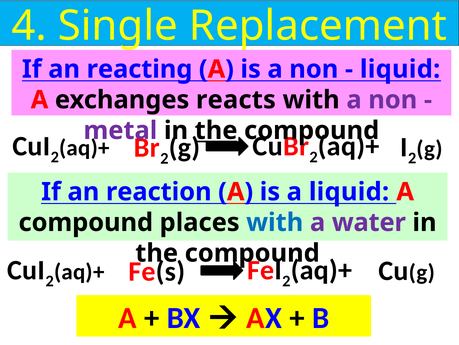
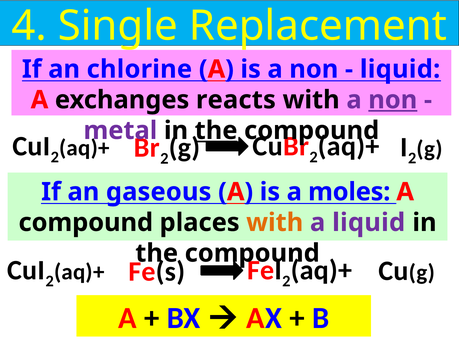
reacting: reacting -> chlorine
non at (393, 100) underline: none -> present
reaction: reaction -> gaseous
a liquid: liquid -> moles
with at (275, 222) colour: blue -> orange
a water: water -> liquid
